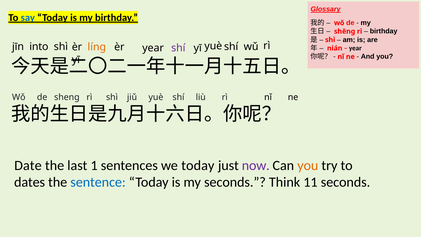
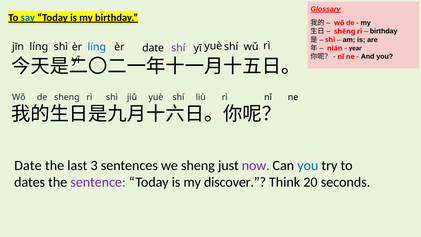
jīn into: into -> líng
líng at (97, 47) colour: orange -> blue
year at (153, 48): year -> date
1: 1 -> 3
we today: today -> sheng
you at (308, 165) colour: orange -> blue
sentence colour: blue -> purple
my seconds: seconds -> discover
11: 11 -> 20
